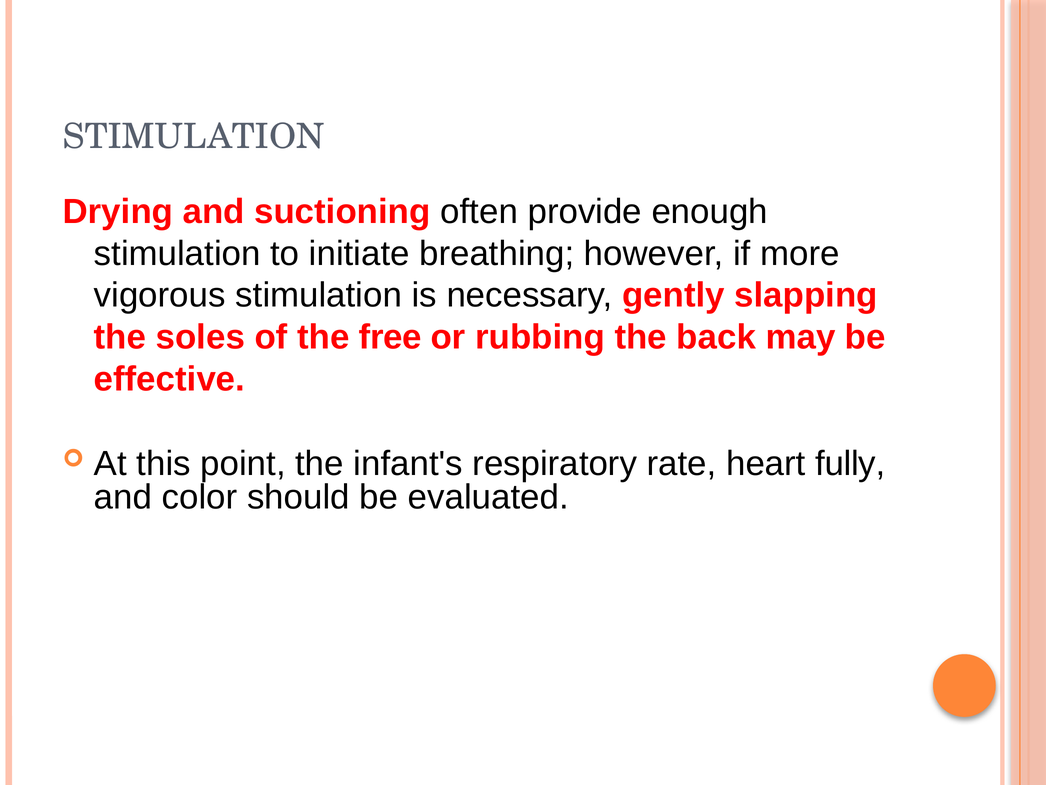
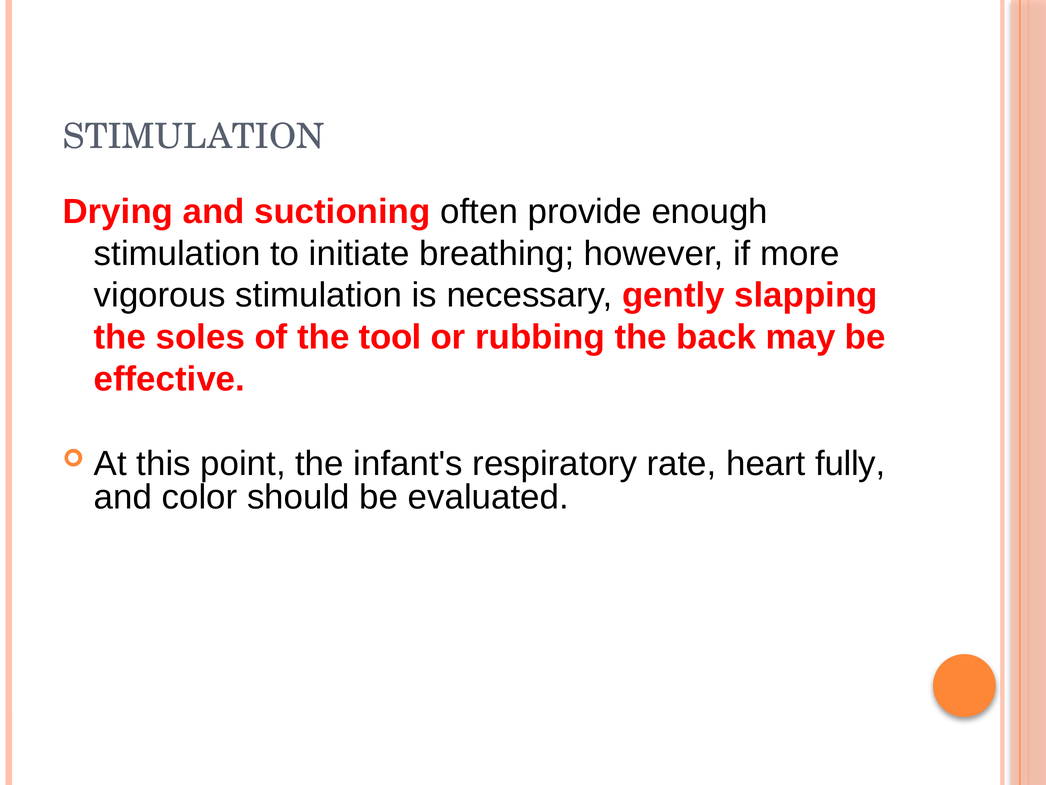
free: free -> tool
